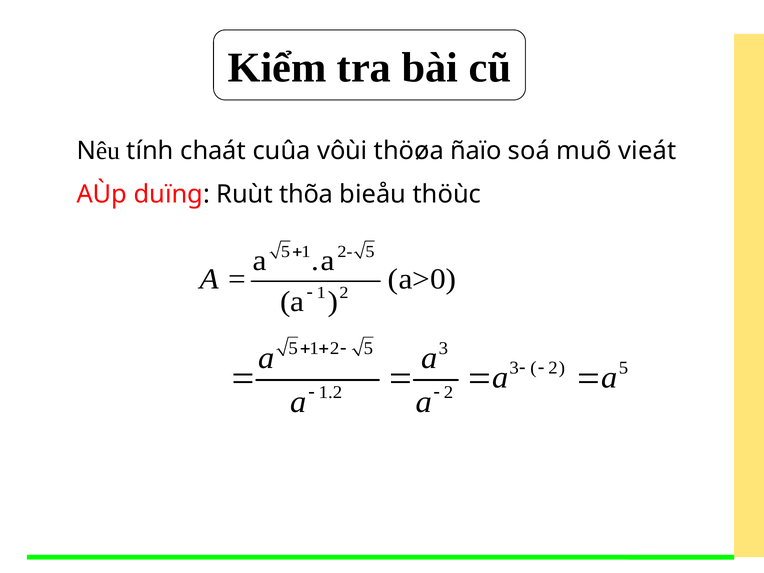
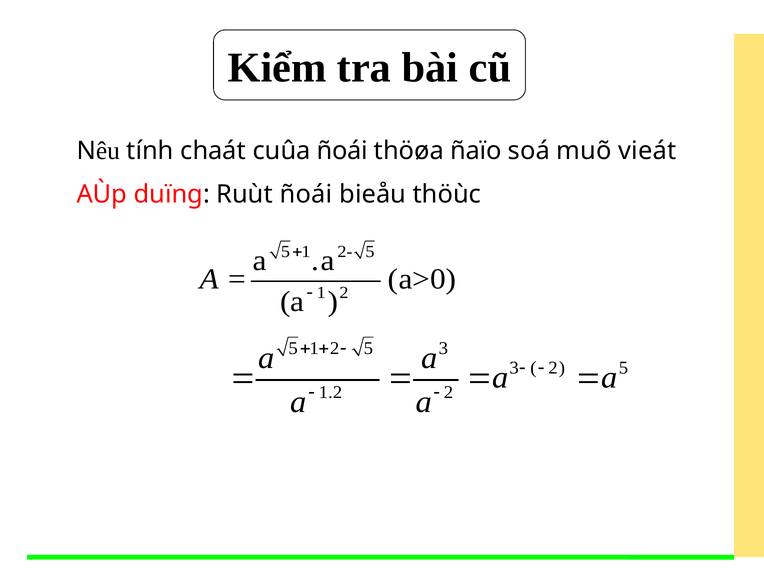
cuûa vôùi: vôùi -> ñoái
Ruùt thõa: thõa -> ñoái
